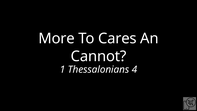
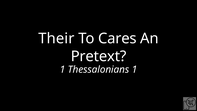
More: More -> Their
Cannot: Cannot -> Pretext
Thessalonians 4: 4 -> 1
